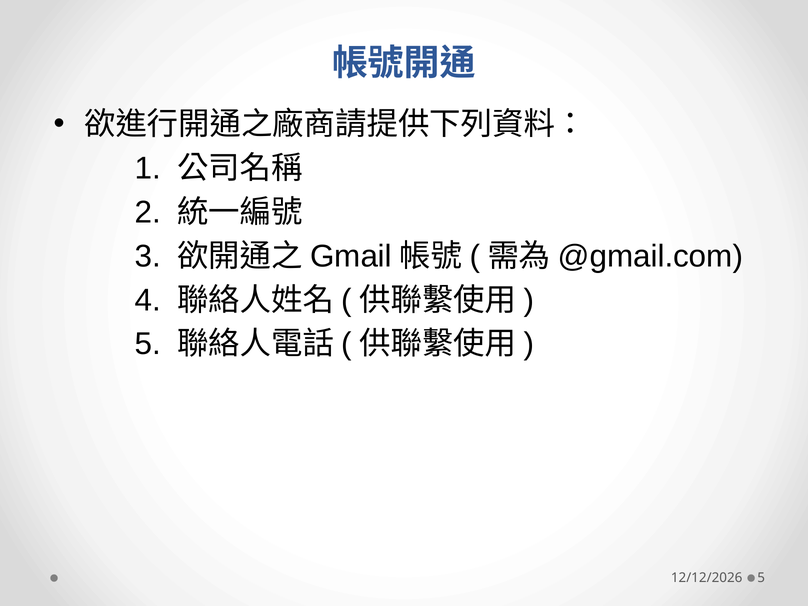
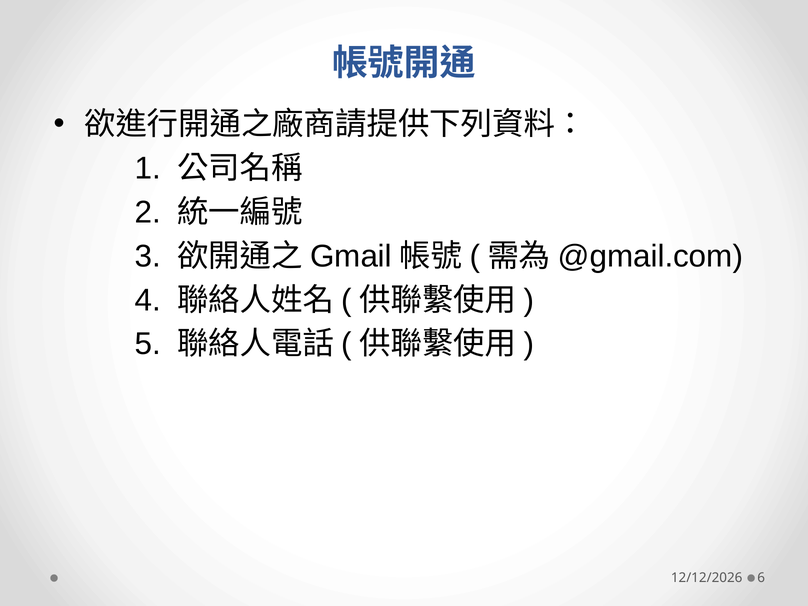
5 at (761, 578): 5 -> 6
